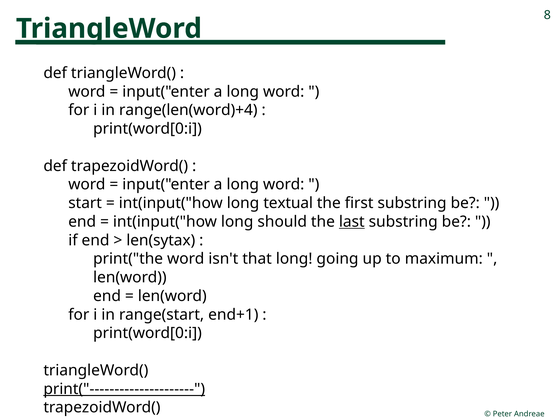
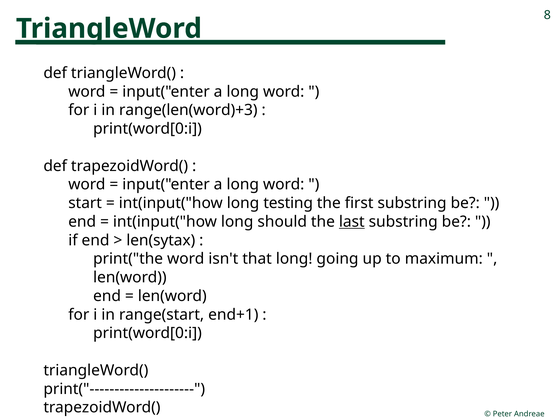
range(len(word)+4: range(len(word)+4 -> range(len(word)+3
textual: textual -> testing
print("--------------------- underline: present -> none
